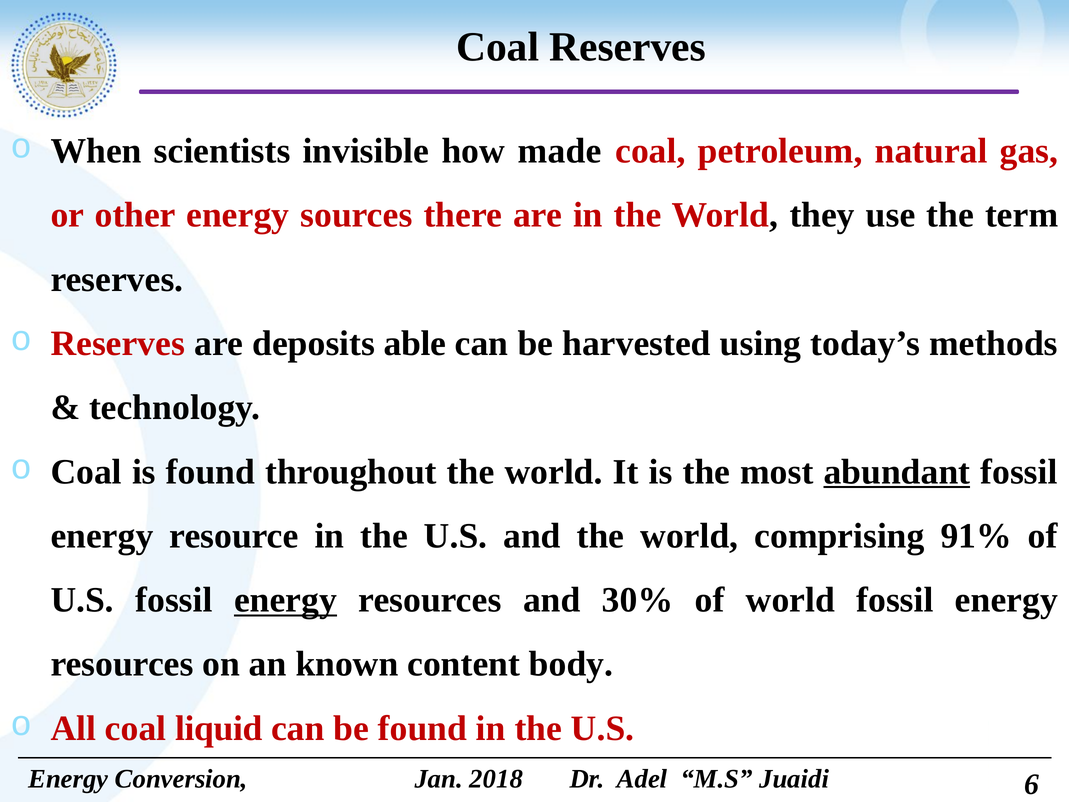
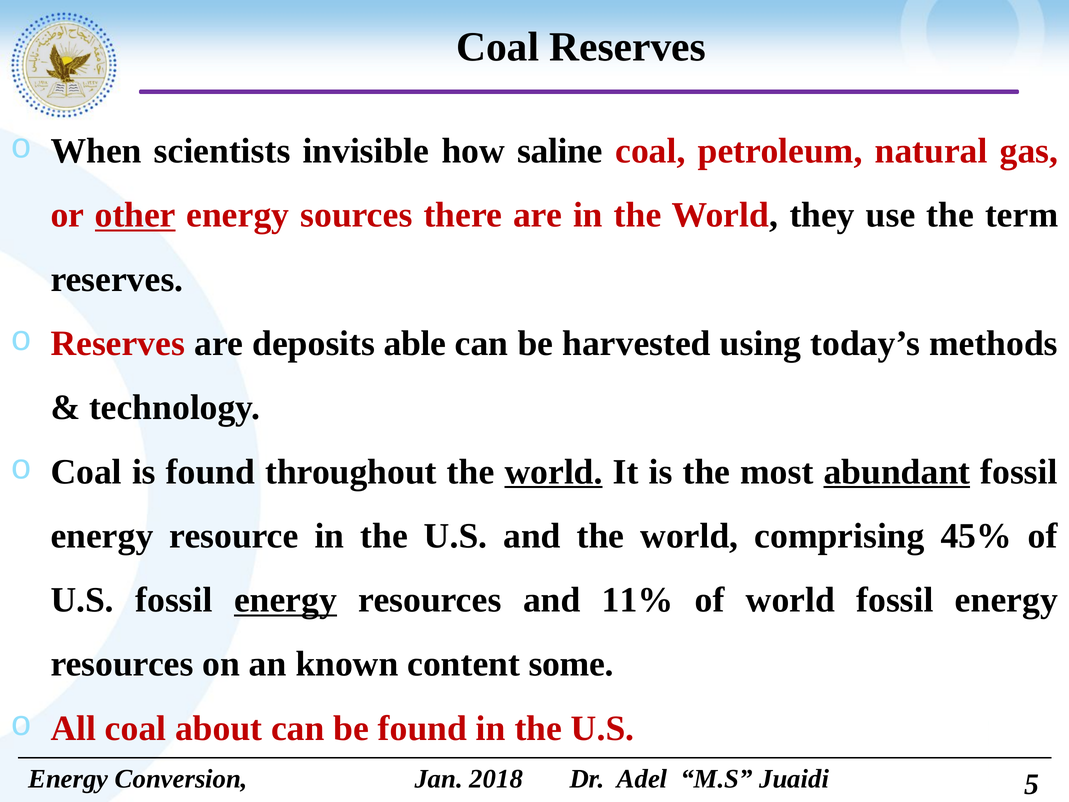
made: made -> saline
other underline: none -> present
world at (554, 472) underline: none -> present
91%: 91% -> 45%
30%: 30% -> 11%
body: body -> some
liquid: liquid -> about
6: 6 -> 5
